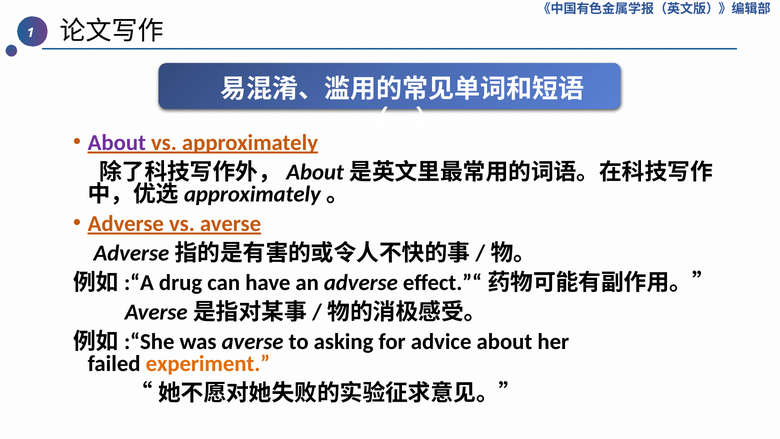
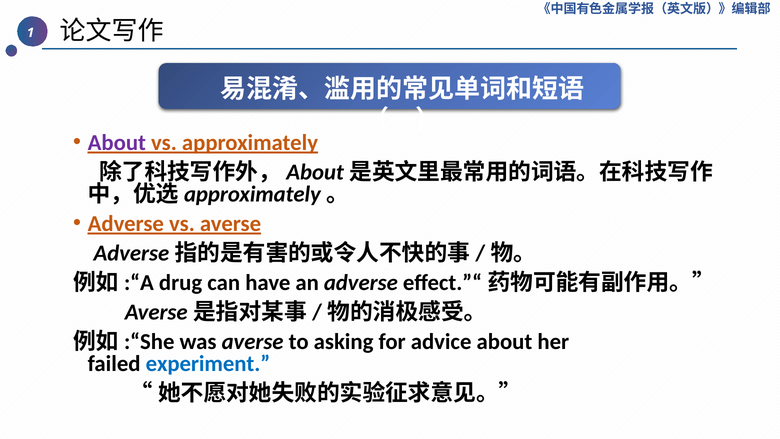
experiment colour: orange -> blue
